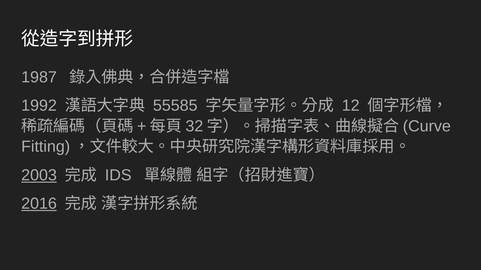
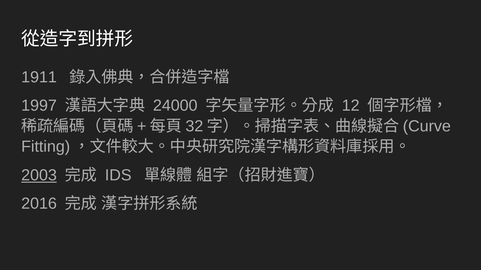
1987: 1987 -> 1911
1992: 1992 -> 1997
55585: 55585 -> 24000
2016 underline: present -> none
